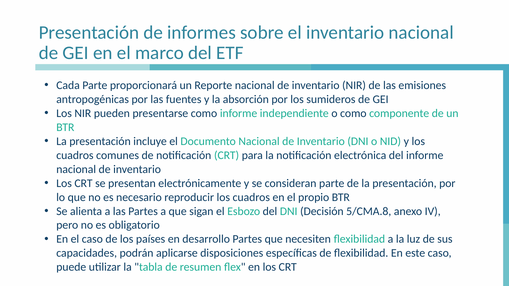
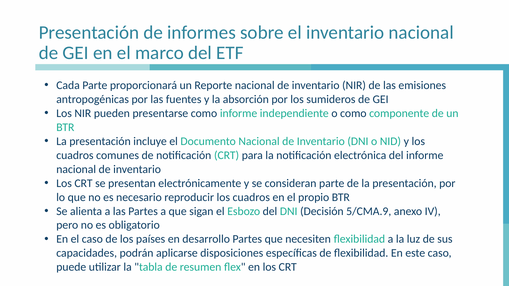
5/CMA.8: 5/CMA.8 -> 5/CMA.9
